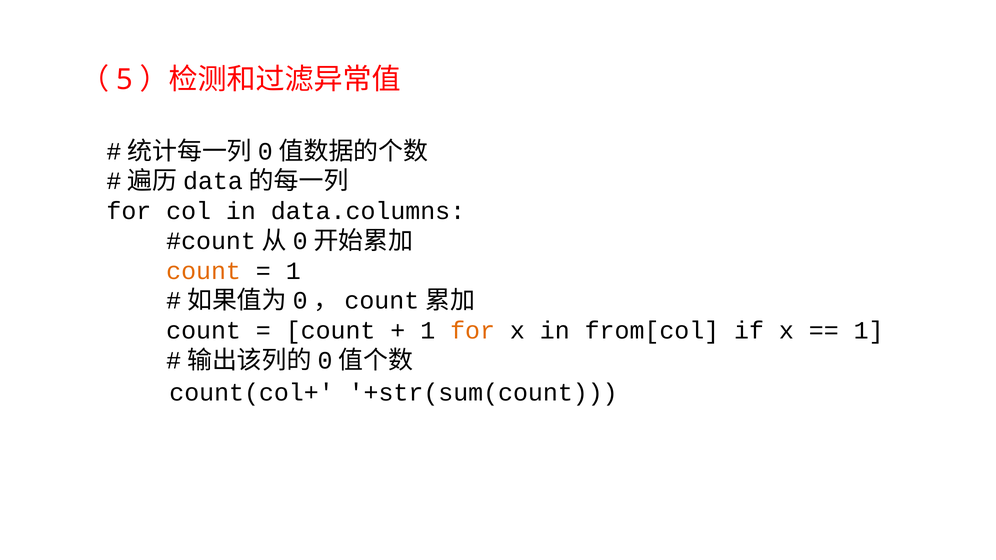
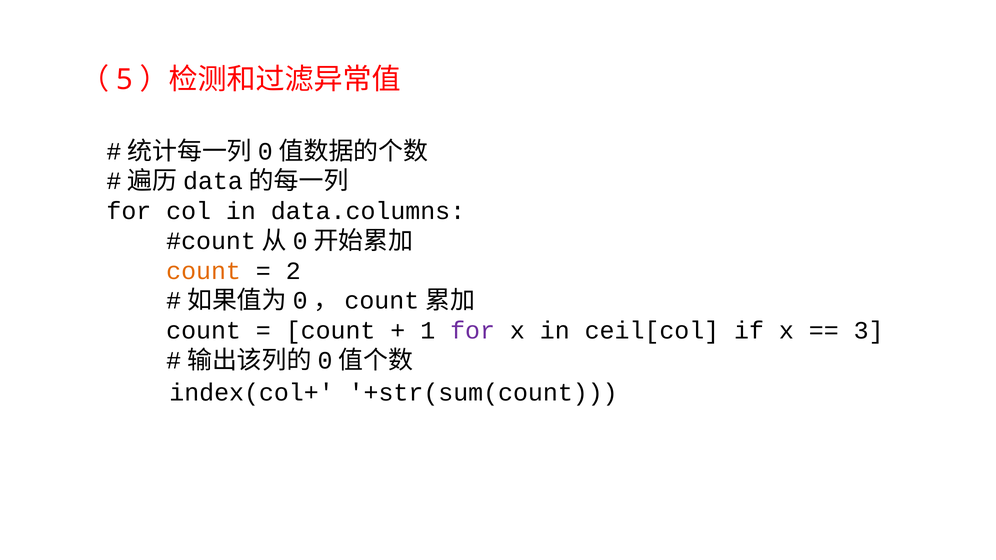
1 at (293, 271): 1 -> 2
for at (473, 331) colour: orange -> purple
from[col: from[col -> ceil[col
1 at (869, 331): 1 -> 3
count(col+: count(col+ -> index(col+
